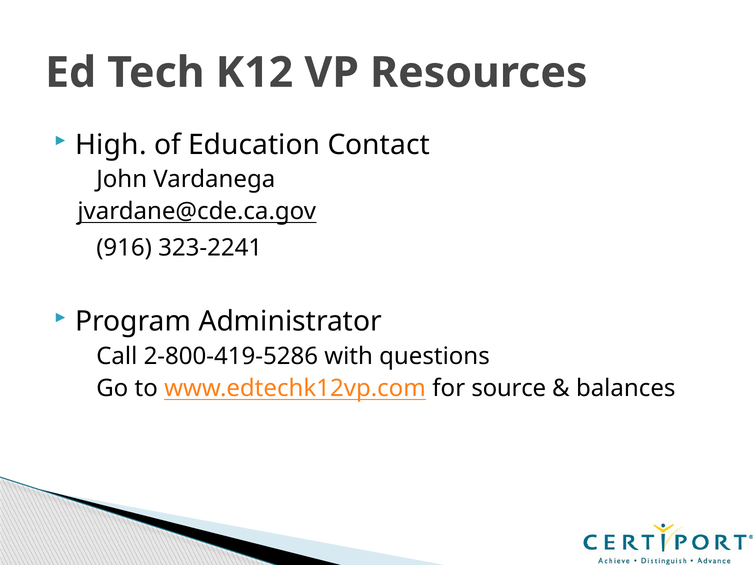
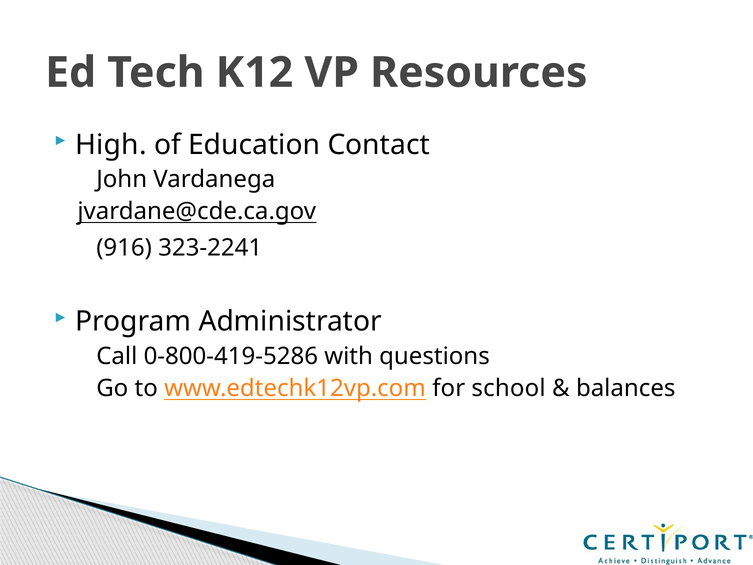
2-800-419-5286: 2-800-419-5286 -> 0-800-419-5286
source: source -> school
